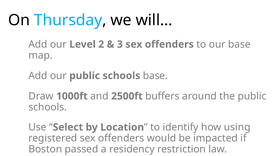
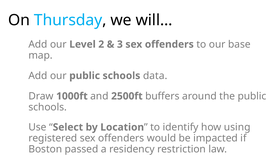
schools base: base -> data
